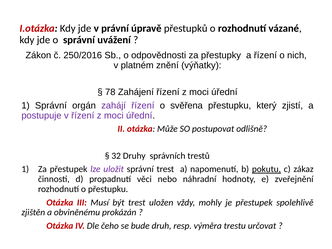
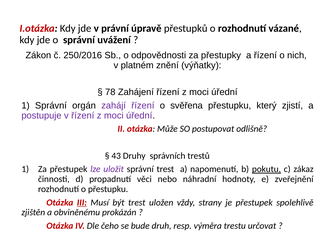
32: 32 -> 43
III underline: none -> present
mohly: mohly -> strany
